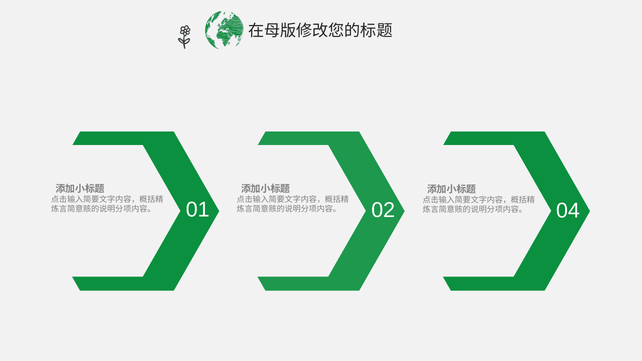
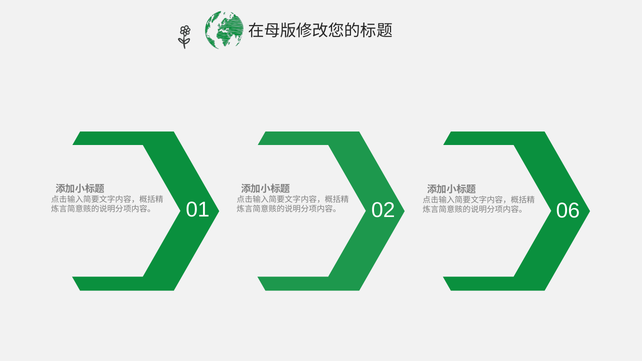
04: 04 -> 06
